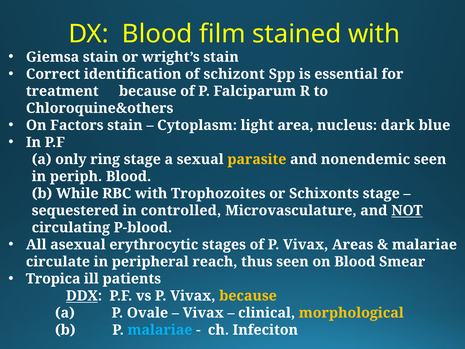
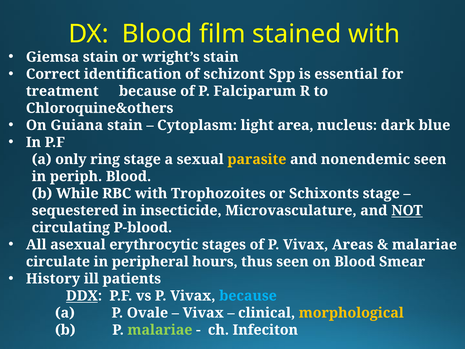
Factors: Factors -> Guiana
controlled: controlled -> insecticide
reach: reach -> hours
Tropica: Tropica -> History
because at (248, 296) colour: yellow -> light blue
malariae at (160, 330) colour: light blue -> light green
